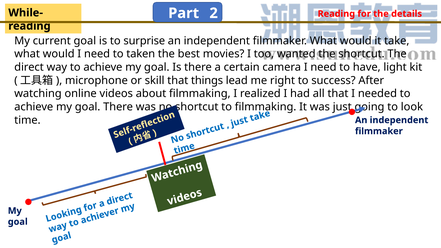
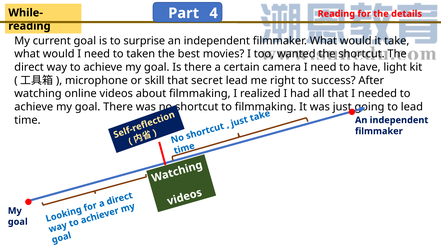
2: 2 -> 4
things: things -> secret
to look: look -> lead
